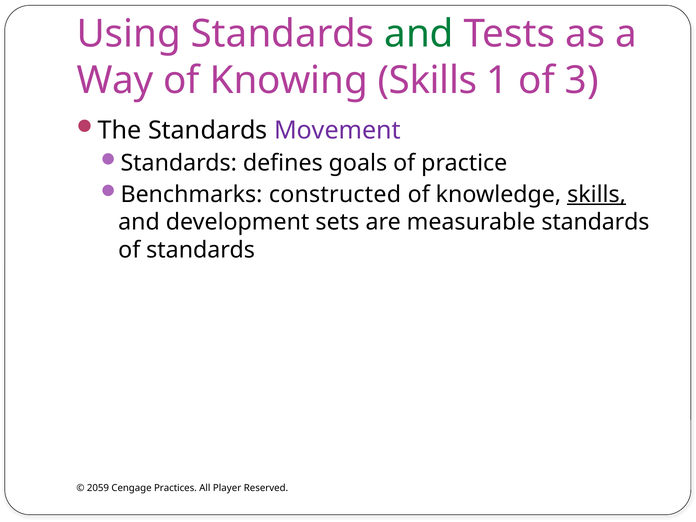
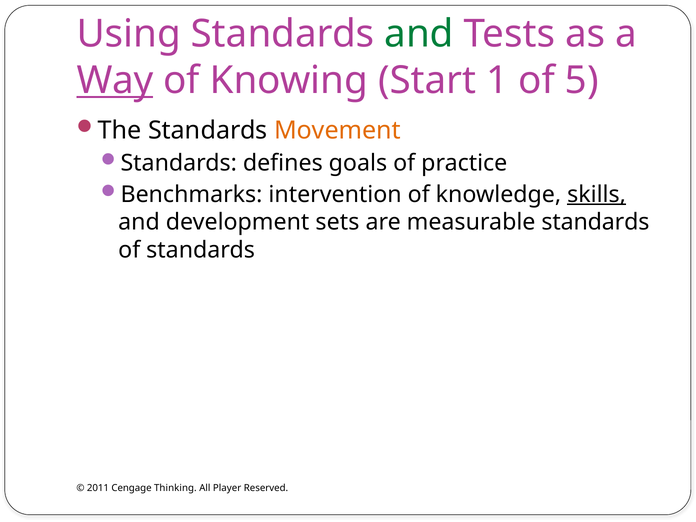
Way underline: none -> present
Knowing Skills: Skills -> Start
3: 3 -> 5
Movement colour: purple -> orange
constructed: constructed -> intervention
2059: 2059 -> 2011
Practices: Practices -> Thinking
